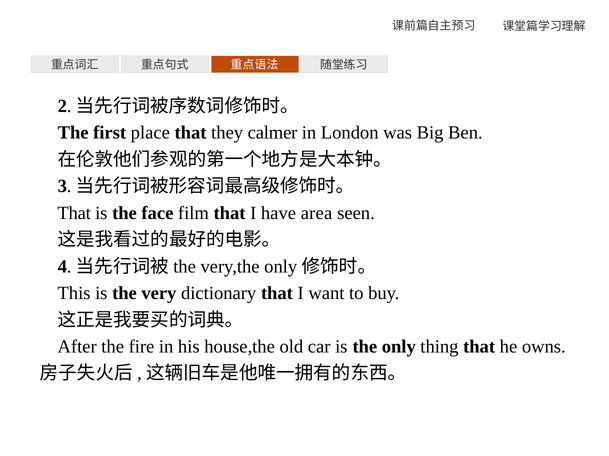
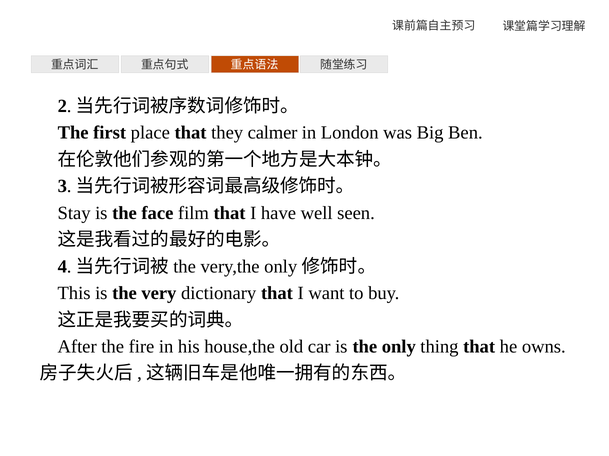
That at (74, 213): That -> Stay
area: area -> well
